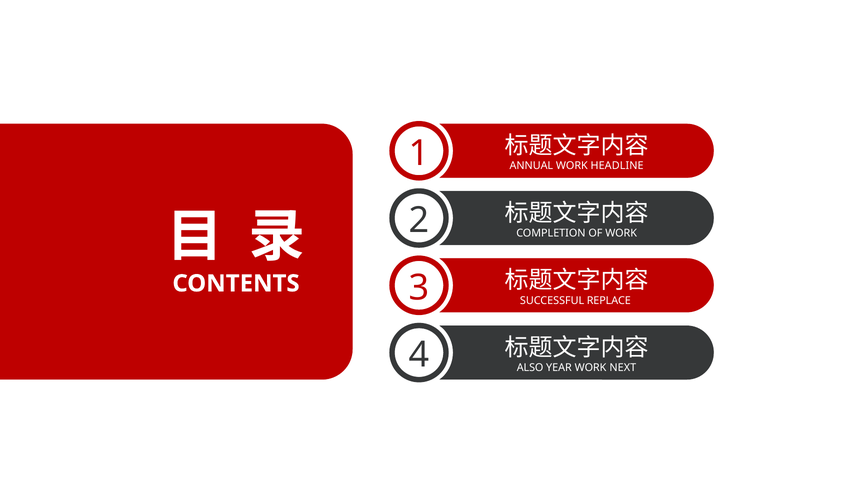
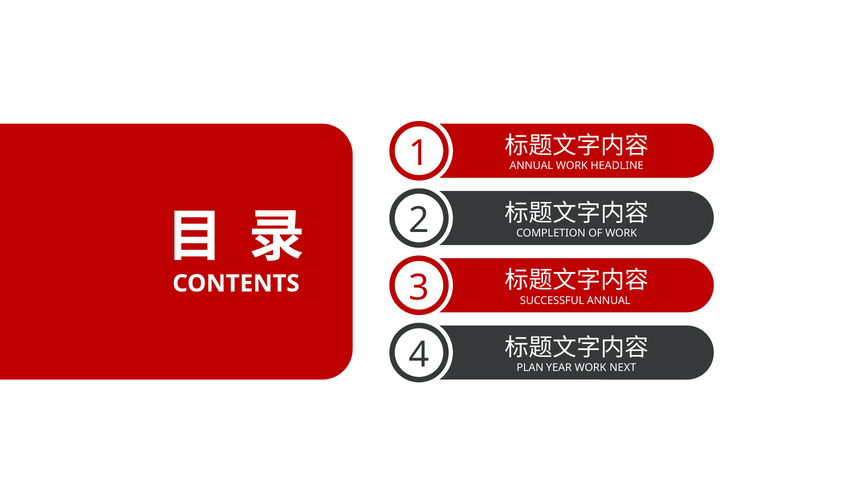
SUCCESSFUL REPLACE: REPLACE -> ANNUAL
ALSO: ALSO -> PLAN
